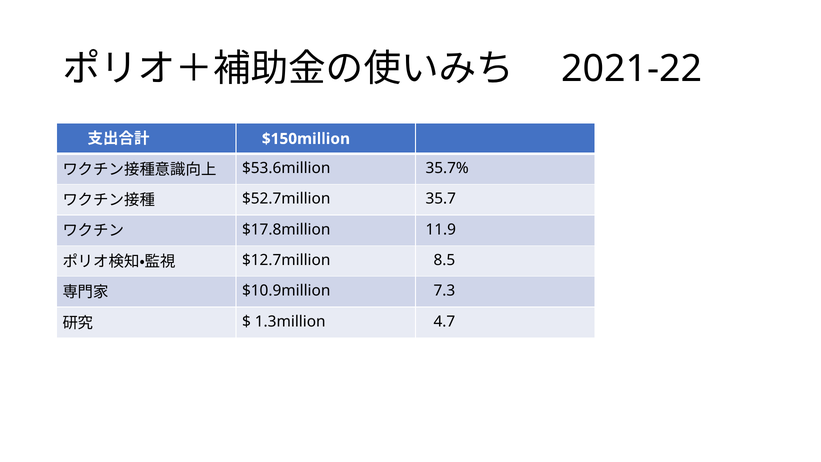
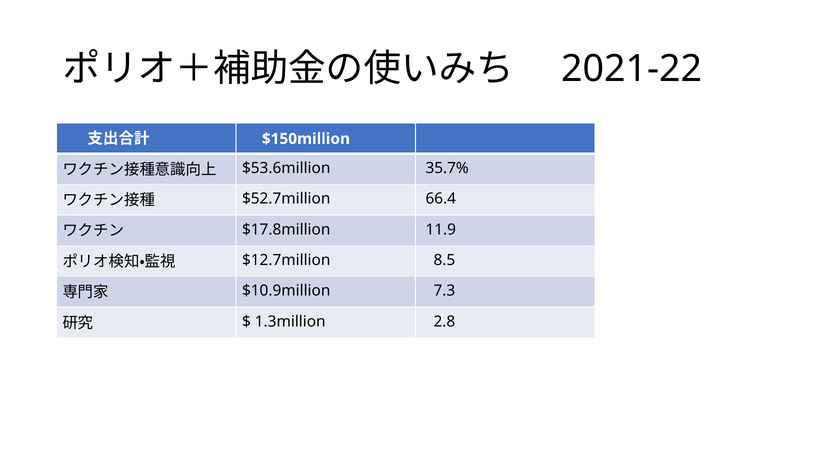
35.7: 35.7 -> 66.4
4.7: 4.7 -> 2.8
